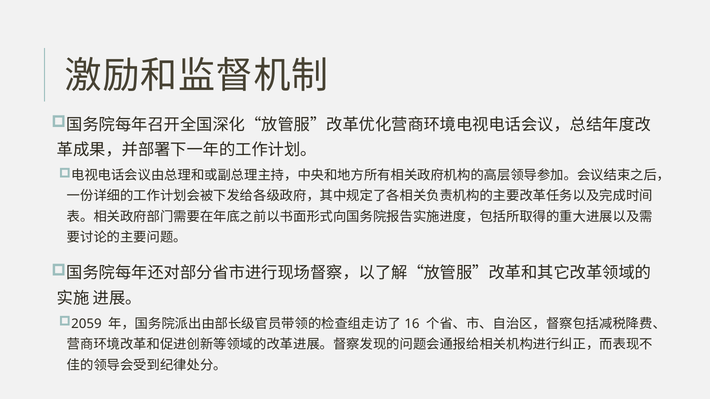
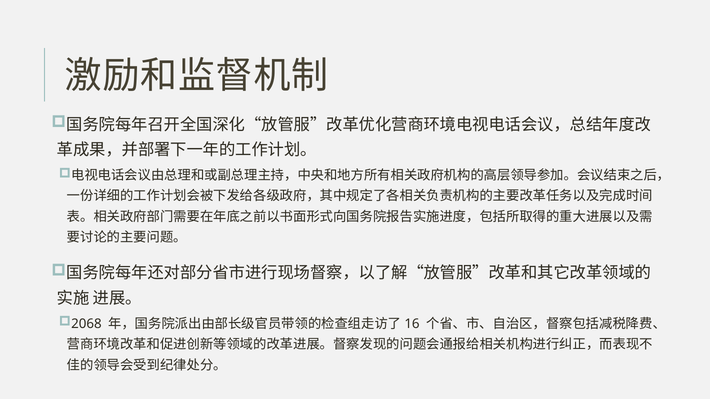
2059: 2059 -> 2068
